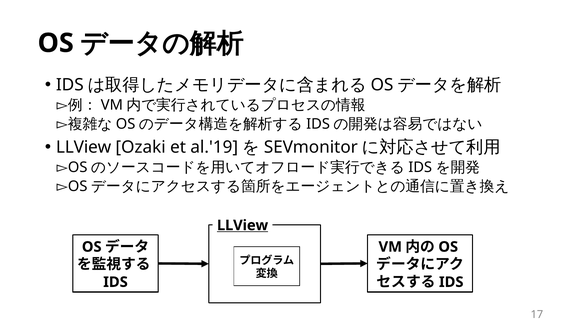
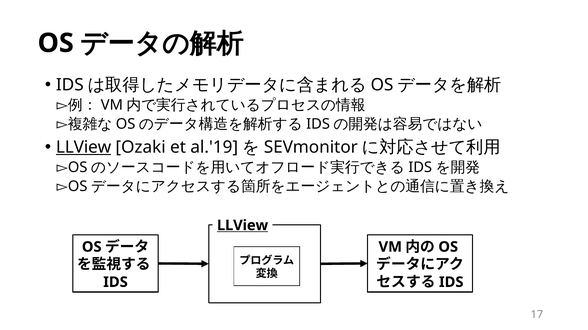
LLView at (84, 147) underline: none -> present
